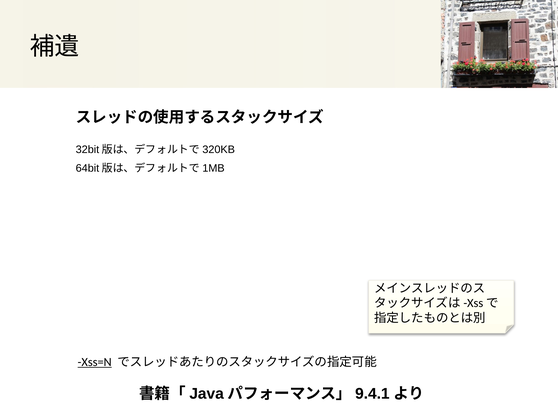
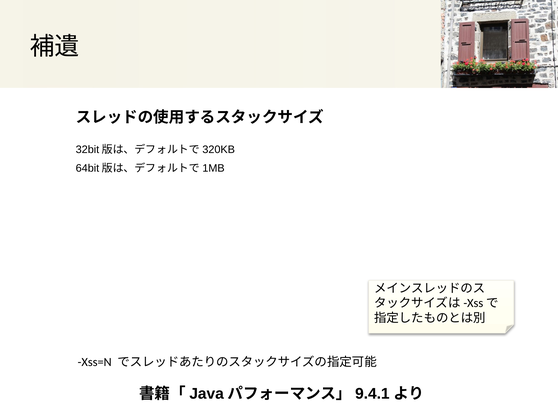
Xss=N underline: present -> none
